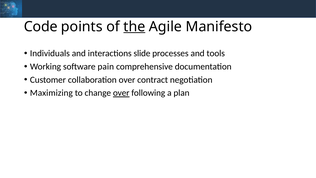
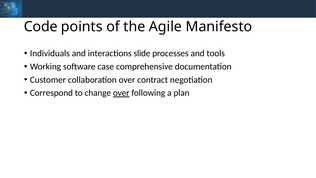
the underline: present -> none
pain: pain -> case
Maximizing: Maximizing -> Correspond
